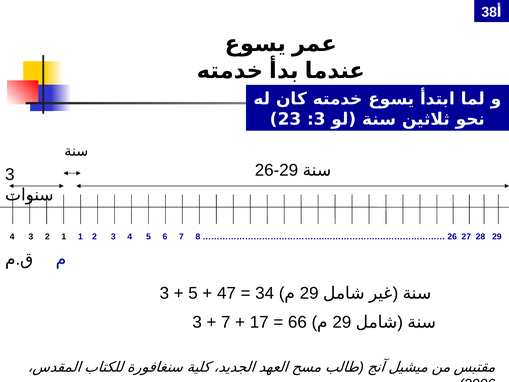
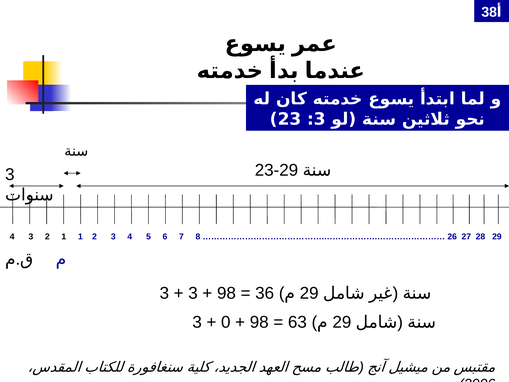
26-29: 26-29 -> 23-29
5 at (193, 293): 5 -> 3
47 at (226, 293): 47 -> 98
34: 34 -> 36
7 at (226, 322): 7 -> 0
17 at (259, 322): 17 -> 98
66: 66 -> 63
